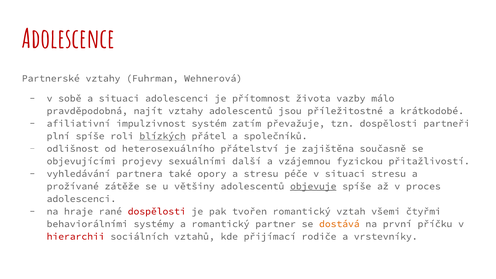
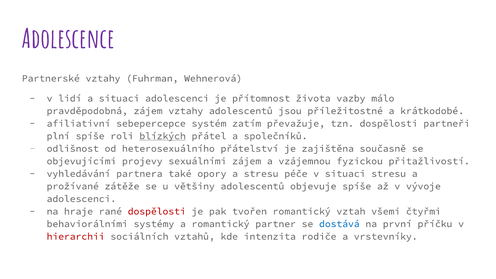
Adolescence colour: red -> purple
sobě: sobě -> lidí
pravděpodobná najít: najít -> zájem
impulzivnost: impulzivnost -> sebepercepce
sexuálními další: další -> zájem
objevuje underline: present -> none
proces: proces -> vývoje
dostává colour: orange -> blue
přijímací: přijímací -> intenzita
